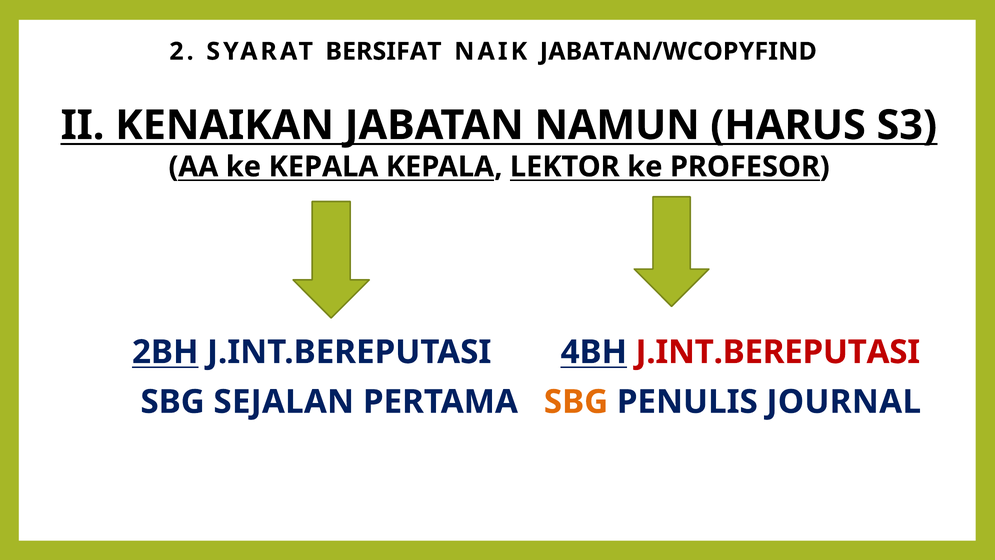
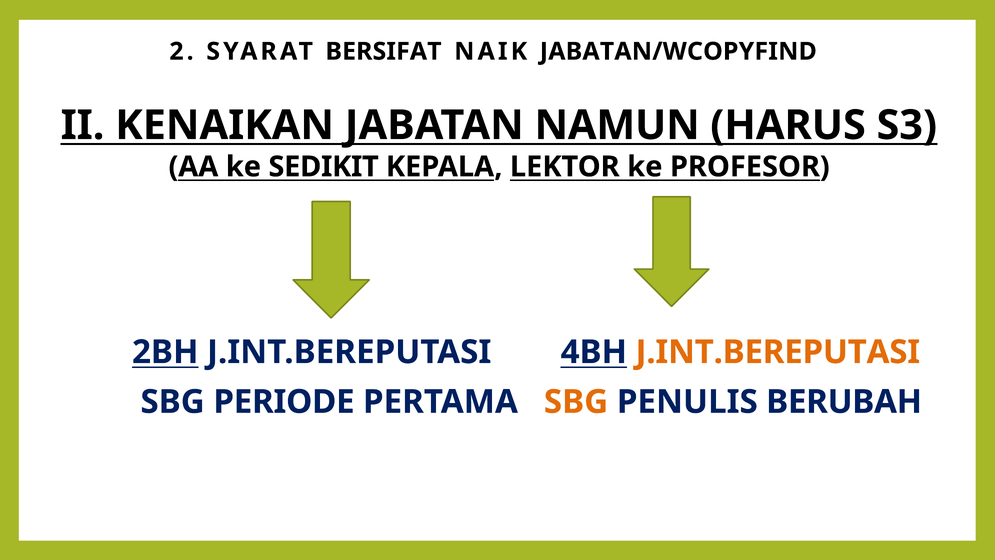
ke KEPALA: KEPALA -> SEDIKIT
J.INT.BEREPUTASI at (778, 352) colour: red -> orange
SEJALAN: SEJALAN -> PERIODE
JOURNAL: JOURNAL -> BERUBAH
